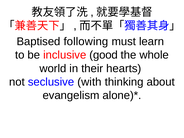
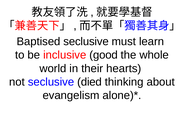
Baptised following: following -> seclusive
with: with -> died
